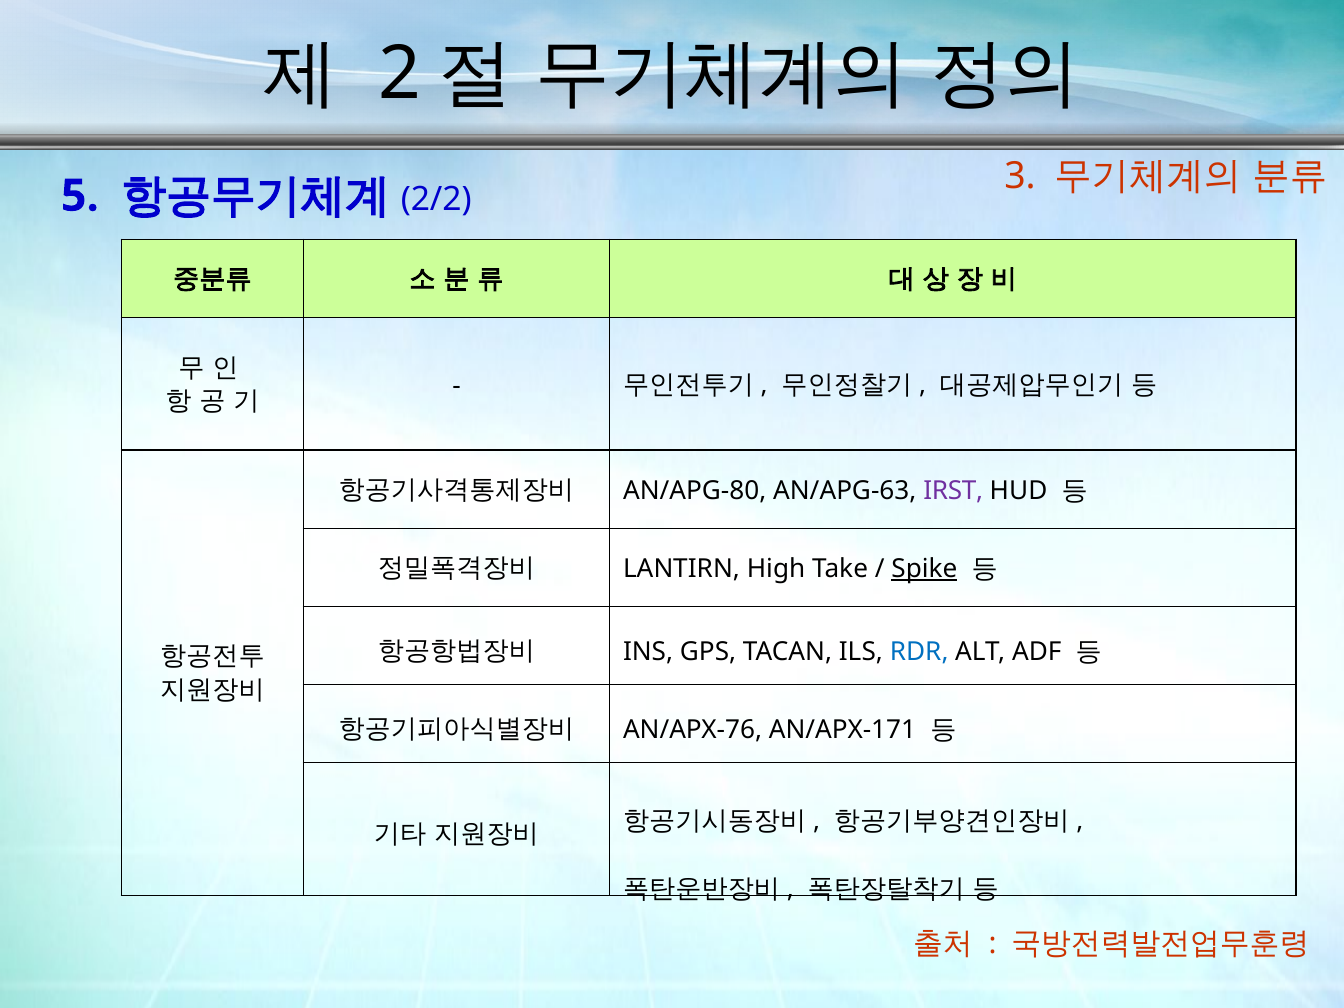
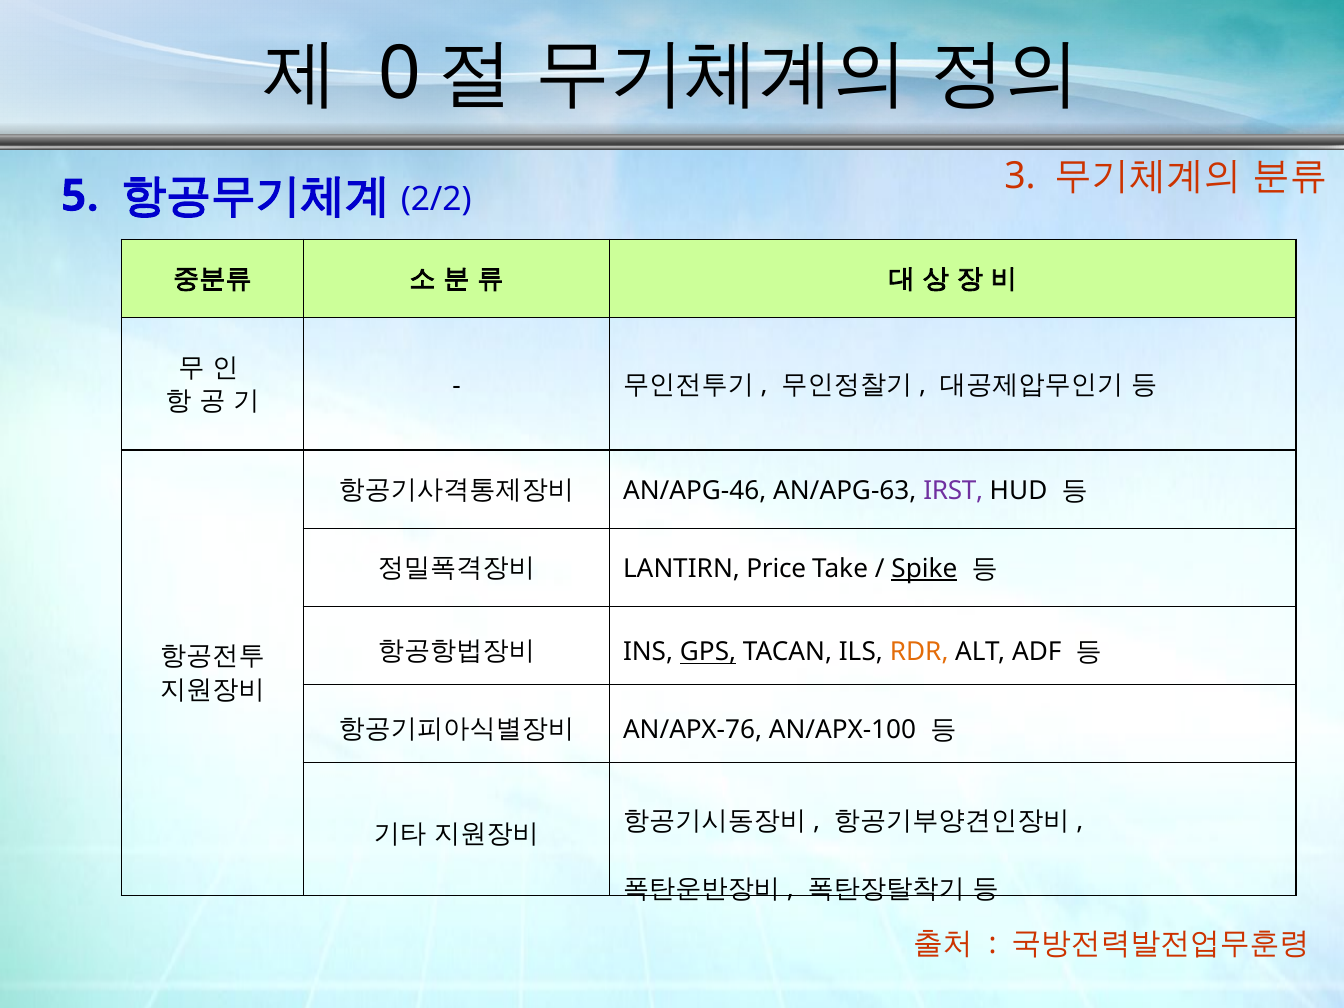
2: 2 -> 0
AN/APG-80: AN/APG-80 -> AN/APG-46
High: High -> Price
GPS underline: none -> present
RDR colour: blue -> orange
AN/APX-171: AN/APX-171 -> AN/APX-100
